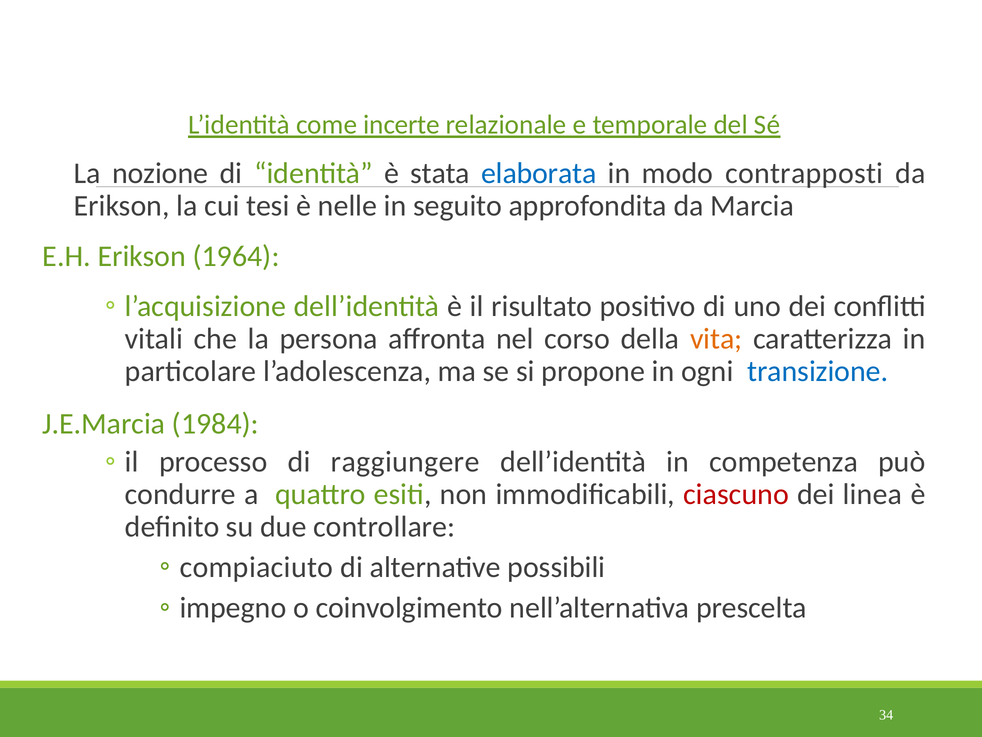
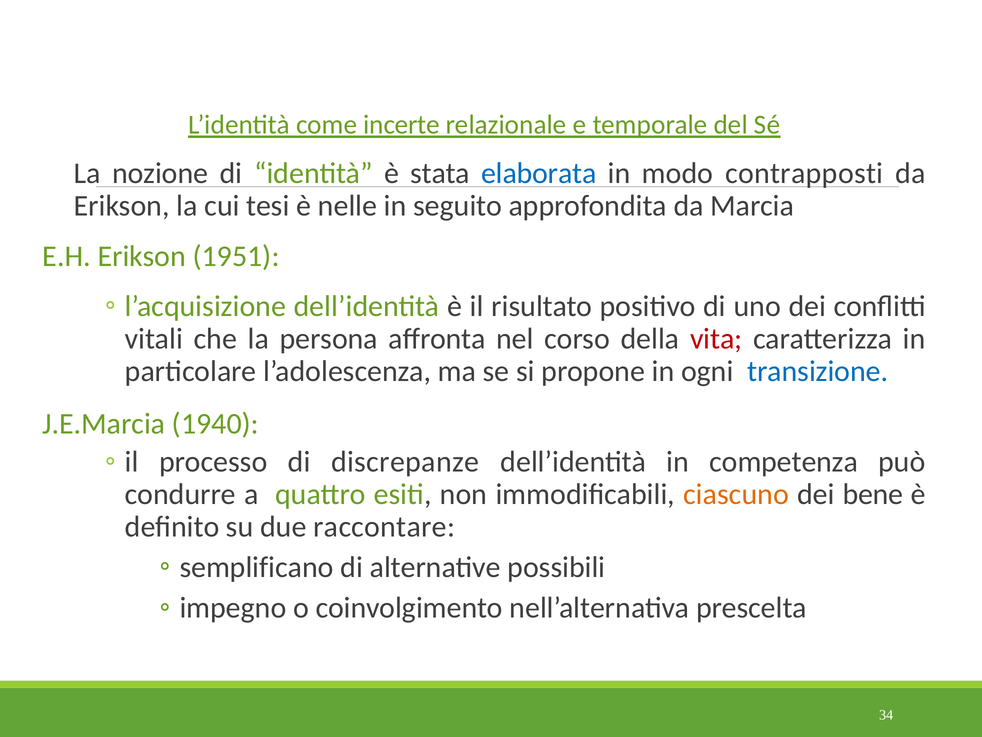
1964: 1964 -> 1951
vita colour: orange -> red
1984: 1984 -> 1940
raggiungere: raggiungere -> discrepanze
ciascuno colour: red -> orange
linea: linea -> bene
controllare: controllare -> raccontare
compiaciuto: compiaciuto -> semplificano
